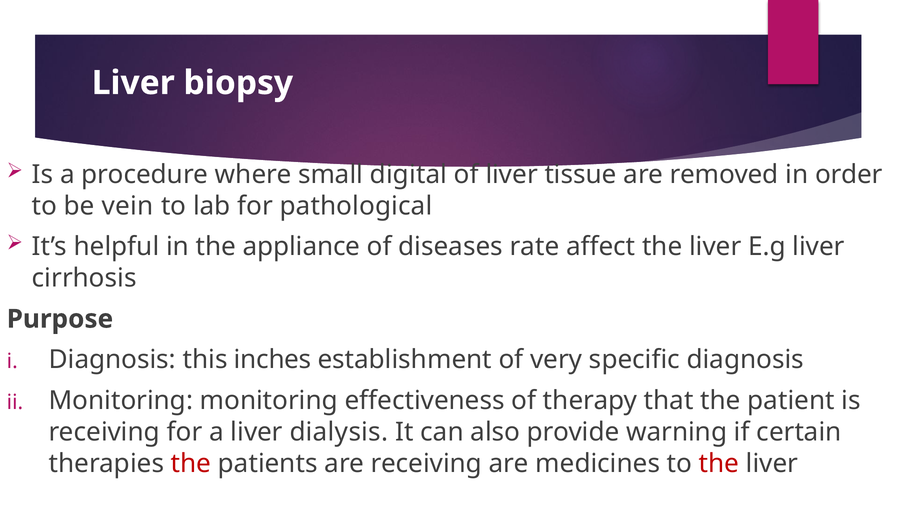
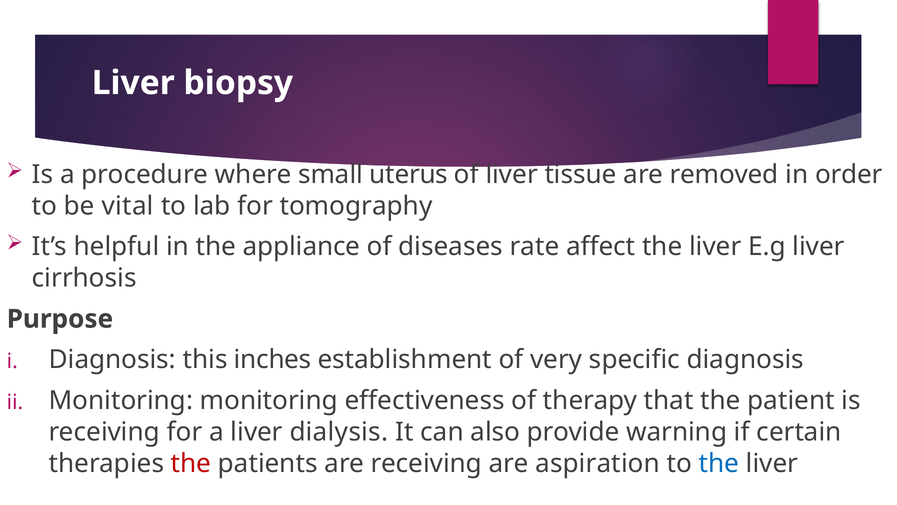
digital: digital -> uterus
vein: vein -> vital
pathological: pathological -> tomography
medicines: medicines -> aspiration
the at (719, 463) colour: red -> blue
